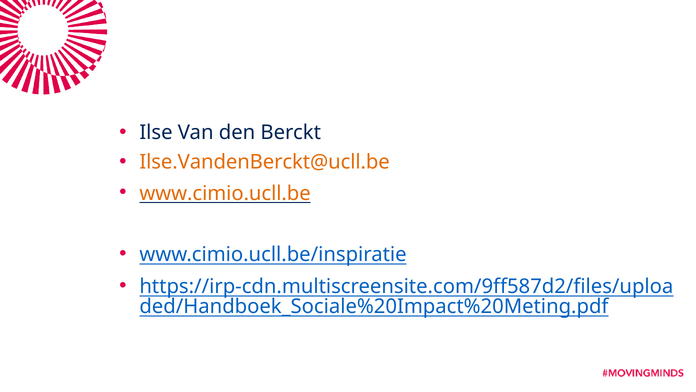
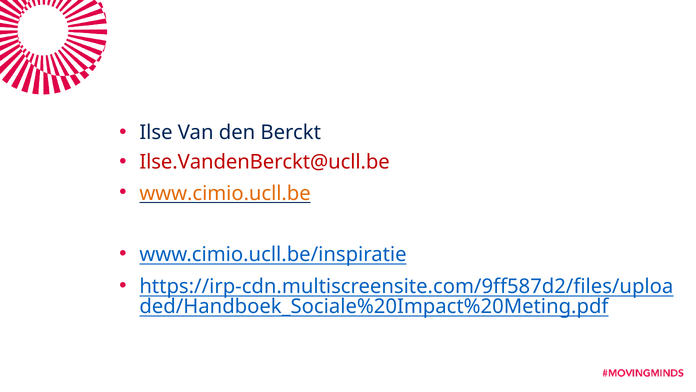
Ilse.VandenBerckt@ucll.be colour: orange -> red
